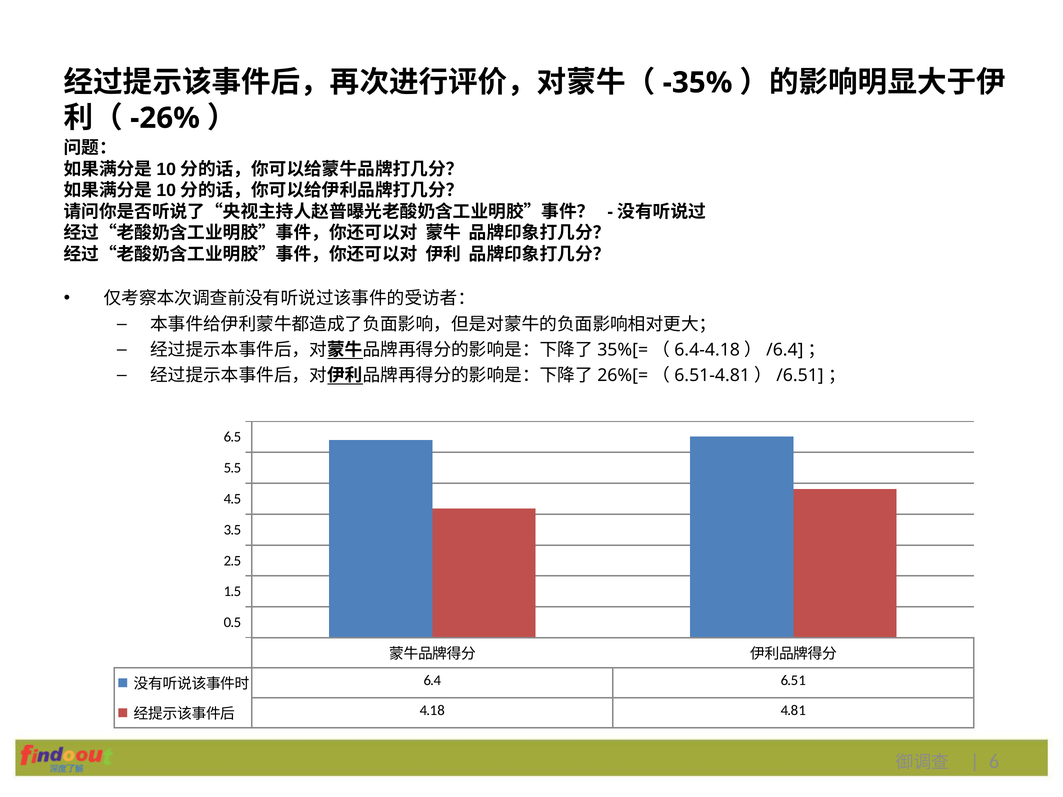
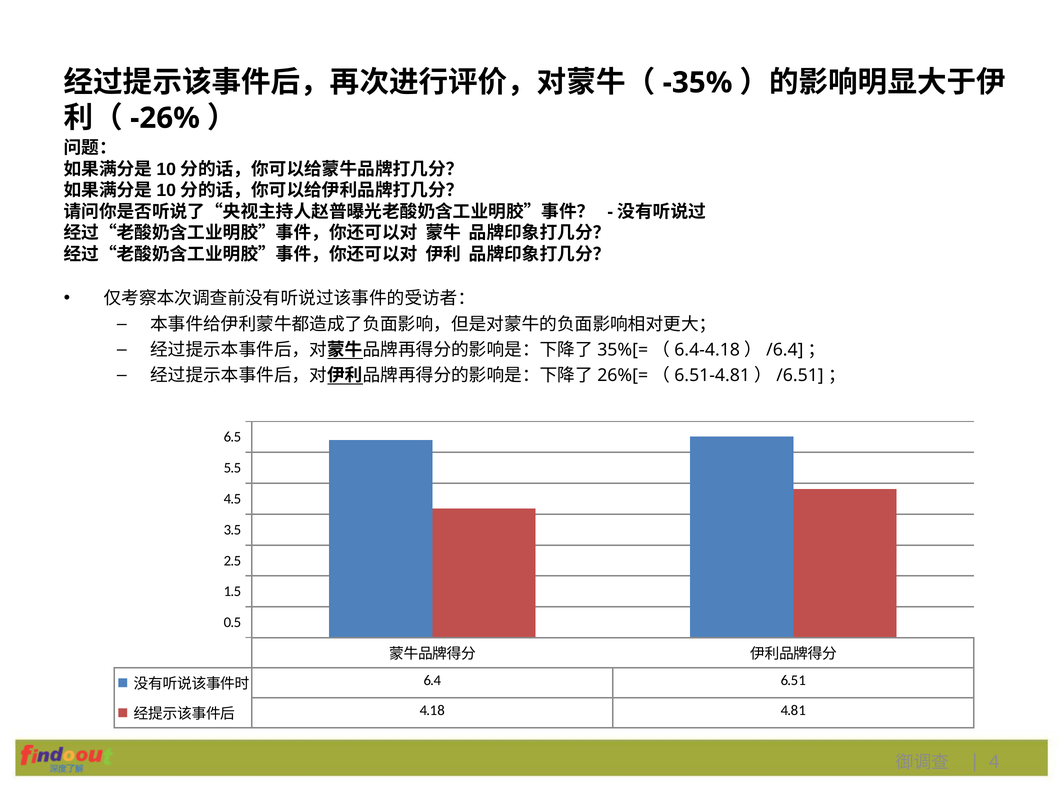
6: 6 -> 4
